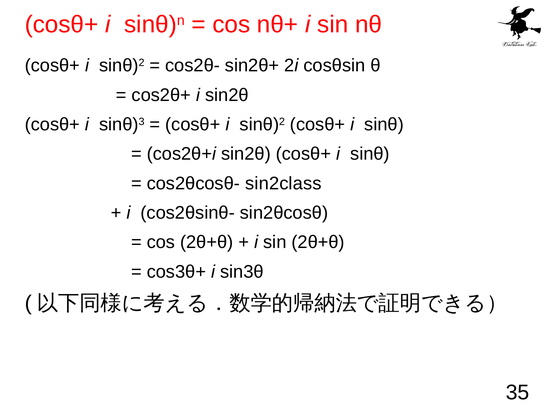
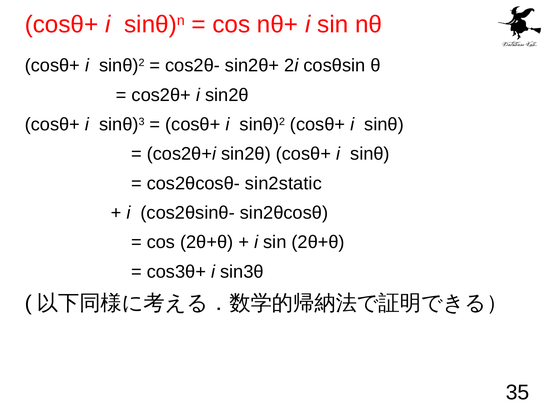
sin2class: sin2class -> sin2static
